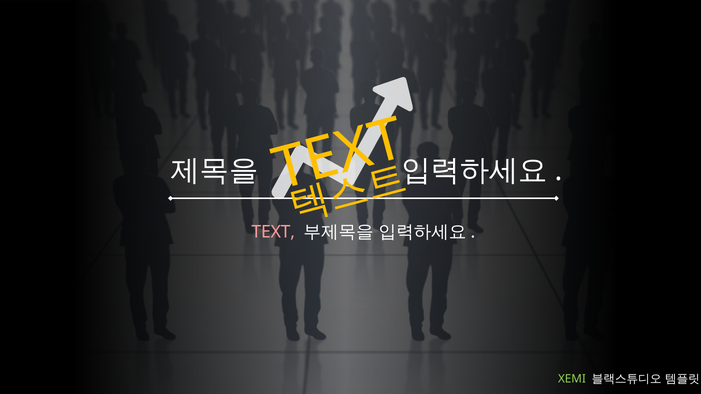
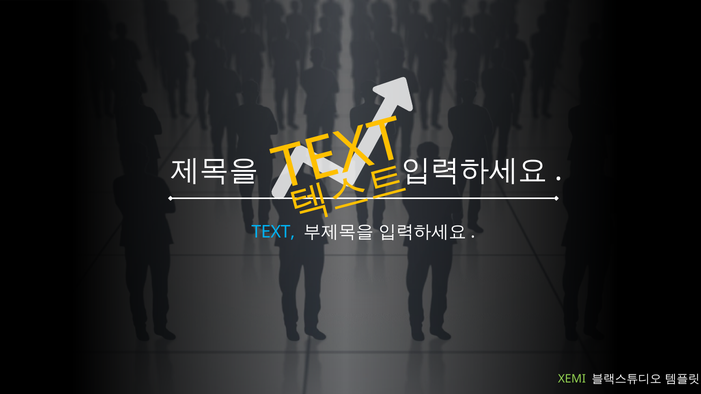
TEXT colour: pink -> light blue
